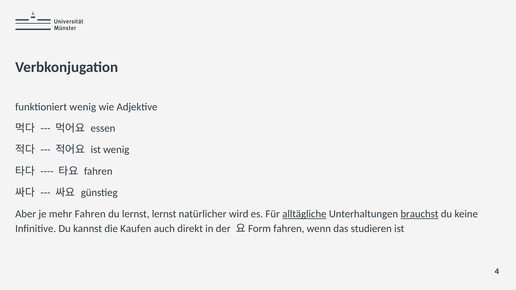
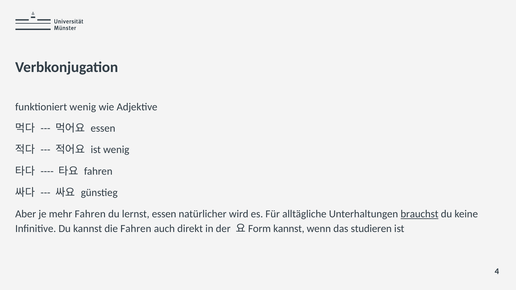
lernst lernst: lernst -> essen
alltägliche underline: present -> none
die Kaufen: Kaufen -> Fahren
fahren at (289, 228): fahren -> kannst
